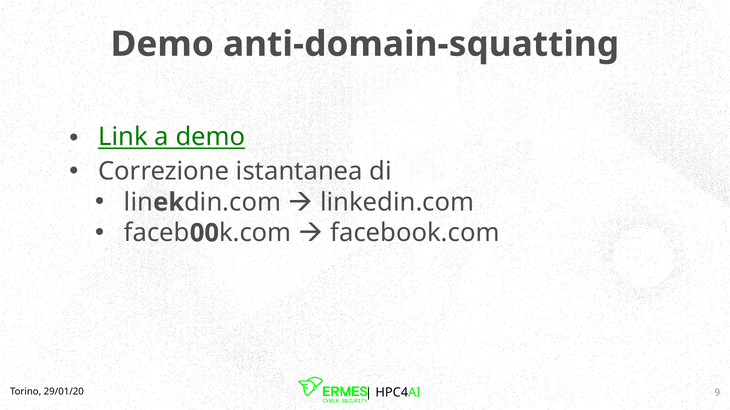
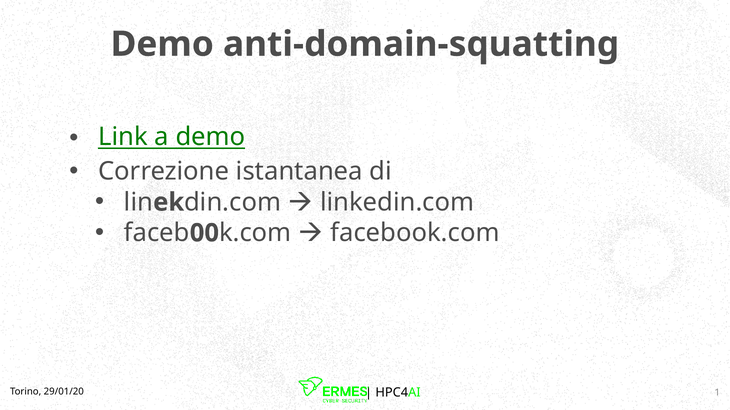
9: 9 -> 1
